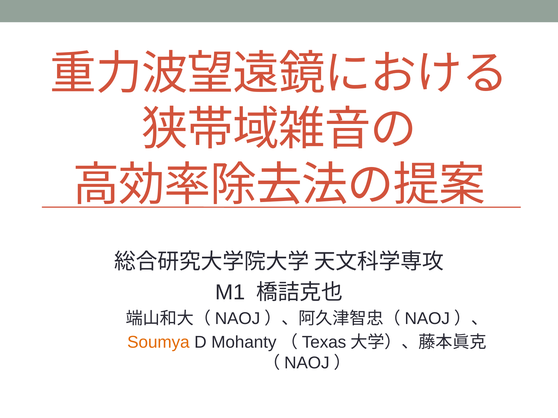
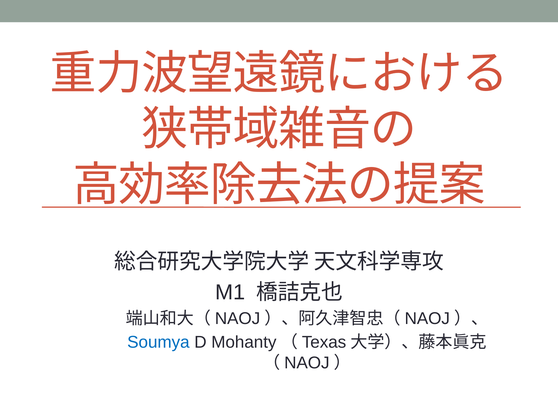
Soumya colour: orange -> blue
